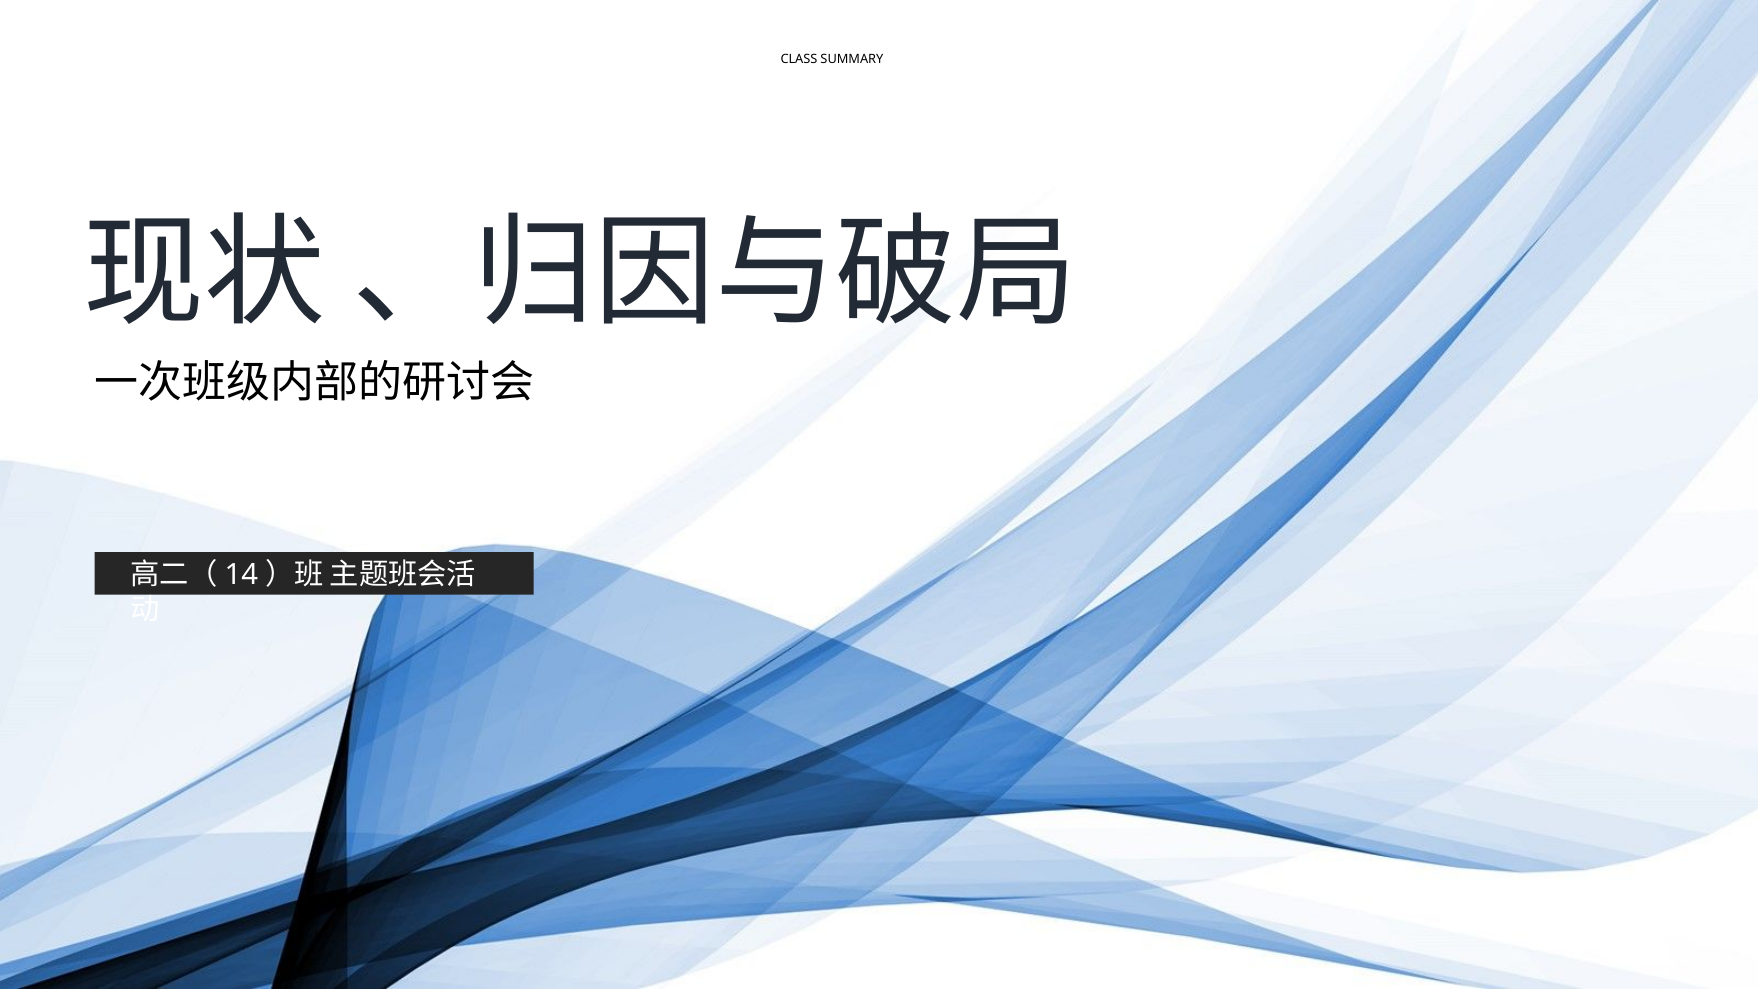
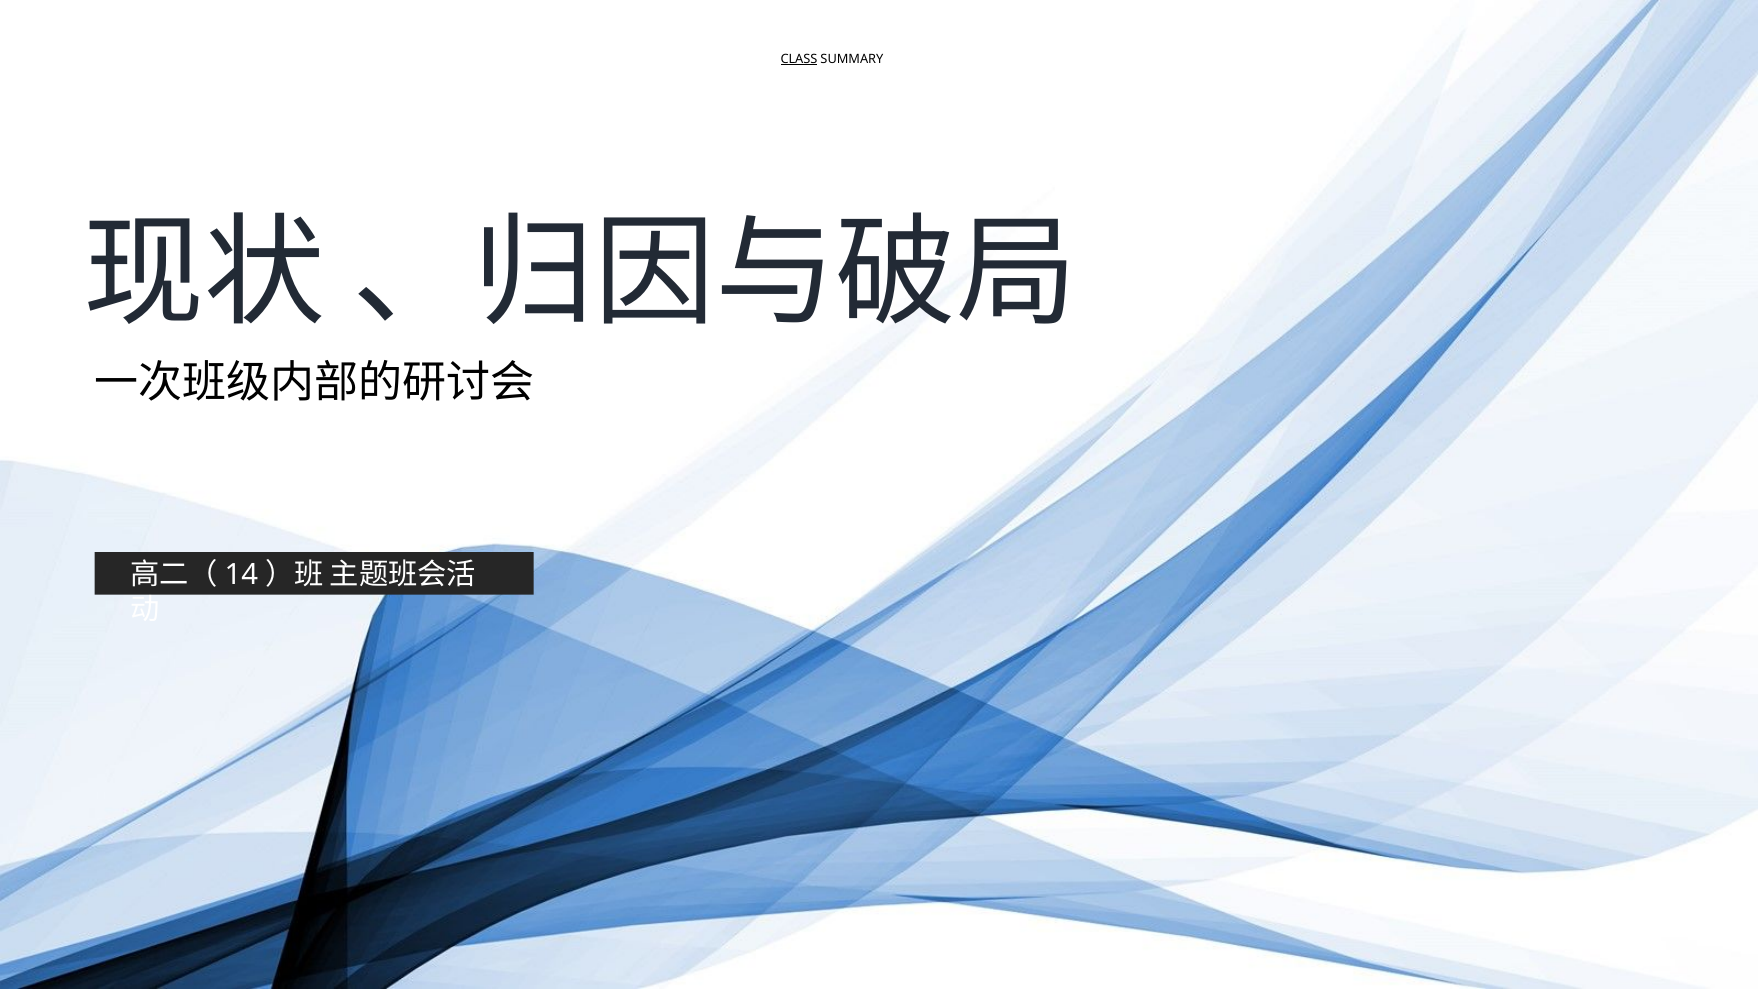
CLASS underline: none -> present
